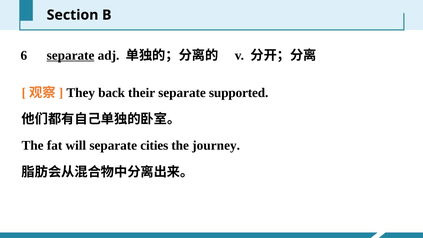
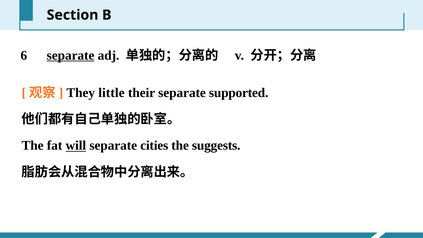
back: back -> little
will underline: none -> present
journey: journey -> suggests
